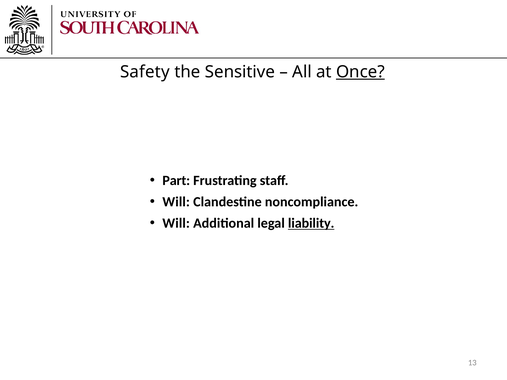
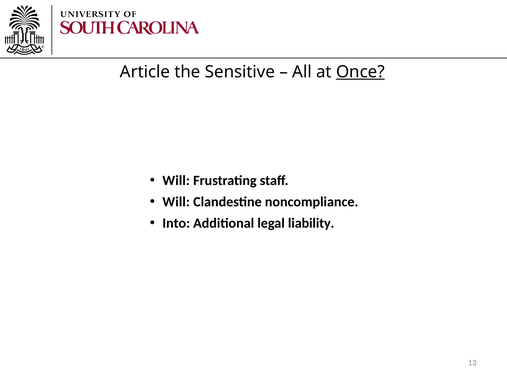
Safety: Safety -> Article
Part at (176, 181): Part -> Will
Will at (176, 223): Will -> Into
liability underline: present -> none
